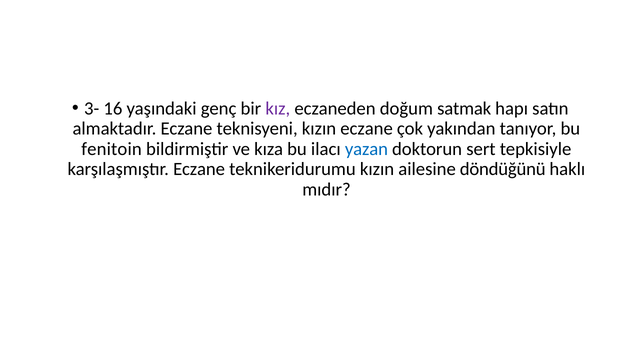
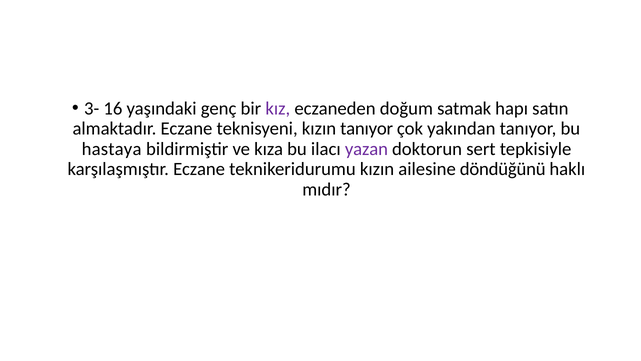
kızın eczane: eczane -> tanıyor
fenitoin: fenitoin -> hastaya
yazan colour: blue -> purple
